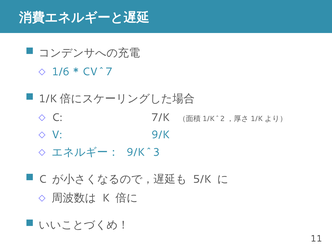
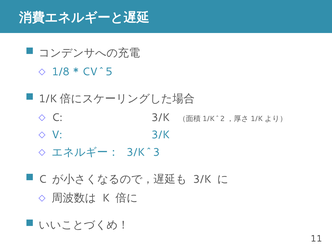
1/6: 1/6 -> 1/8
CV^7: CV^7 -> CV^5
C 7/K: 7/K -> 3/K
V 9/K: 9/K -> 3/K
9/K^3: 9/K^3 -> 3/K^3
5/K at (202, 179): 5/K -> 3/K
